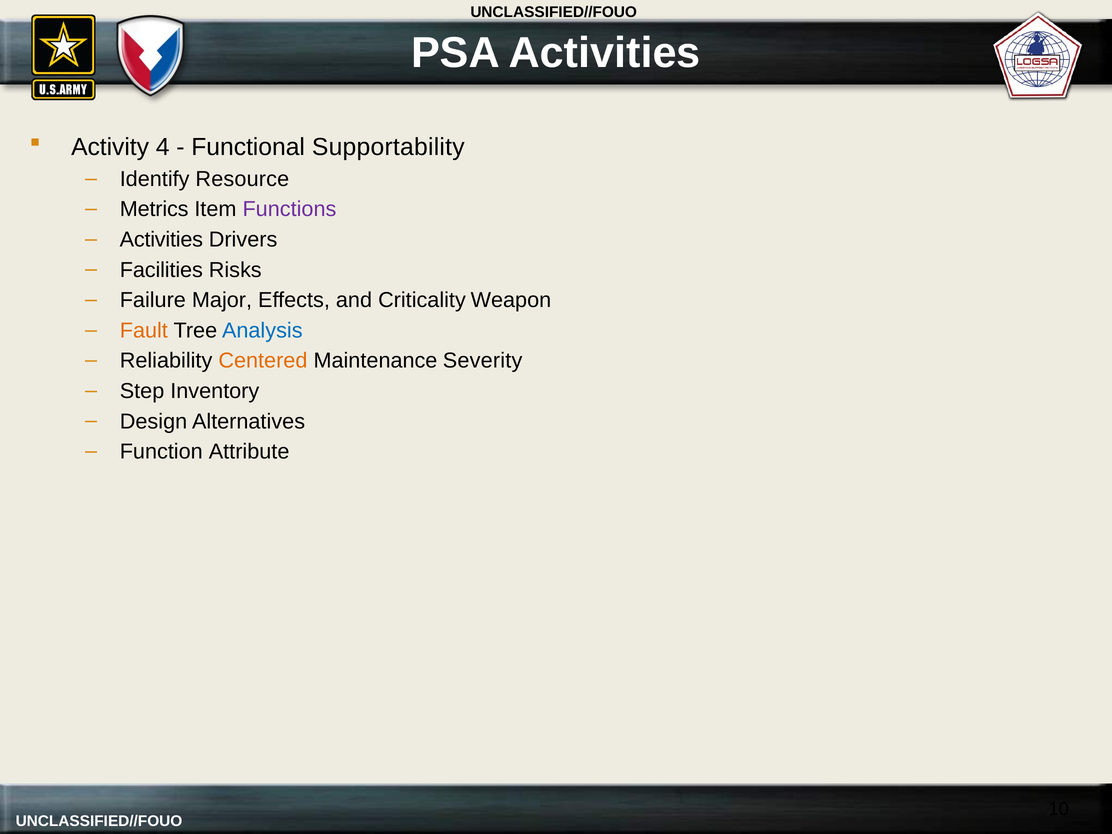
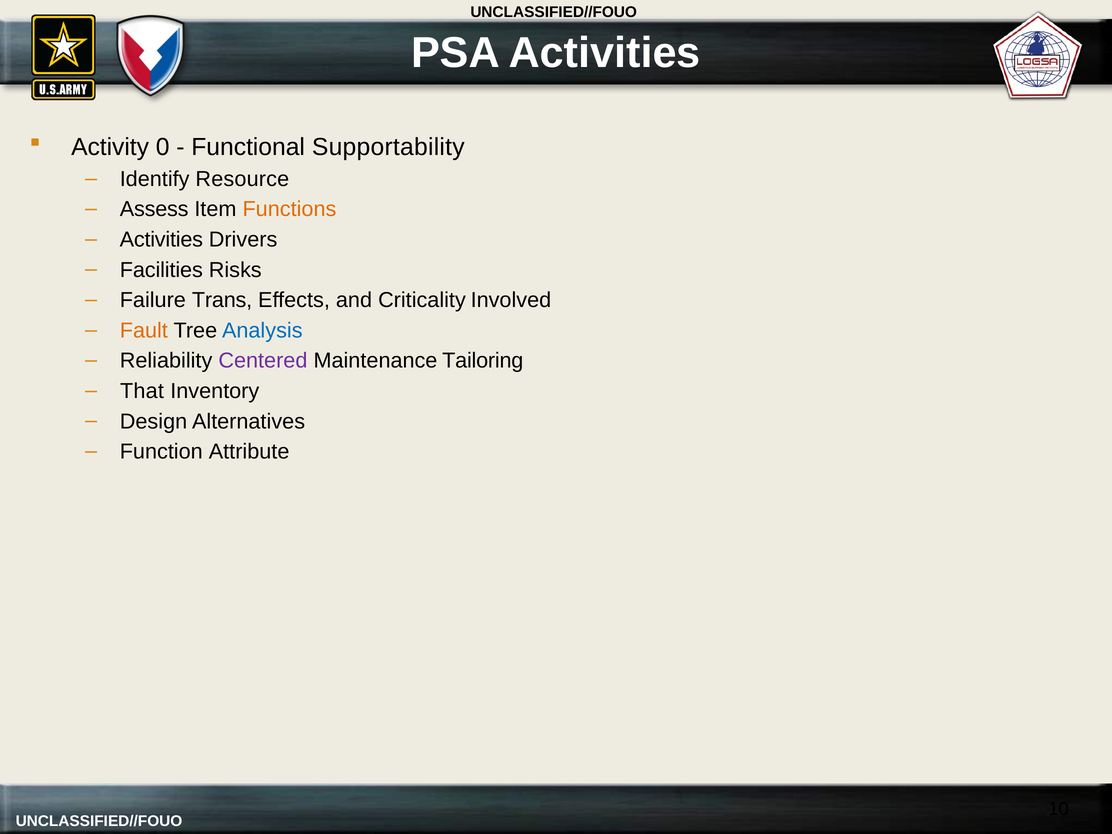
4: 4 -> 0
Metrics: Metrics -> Assess
Functions colour: purple -> orange
Major: Major -> Trans
Weapon: Weapon -> Involved
Centered colour: orange -> purple
Severity: Severity -> Tailoring
Step: Step -> That
